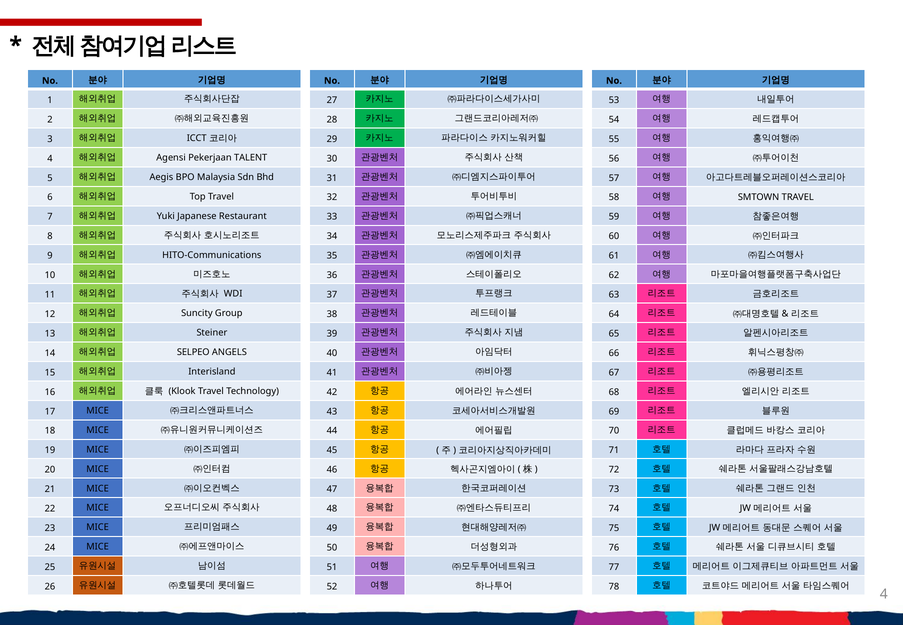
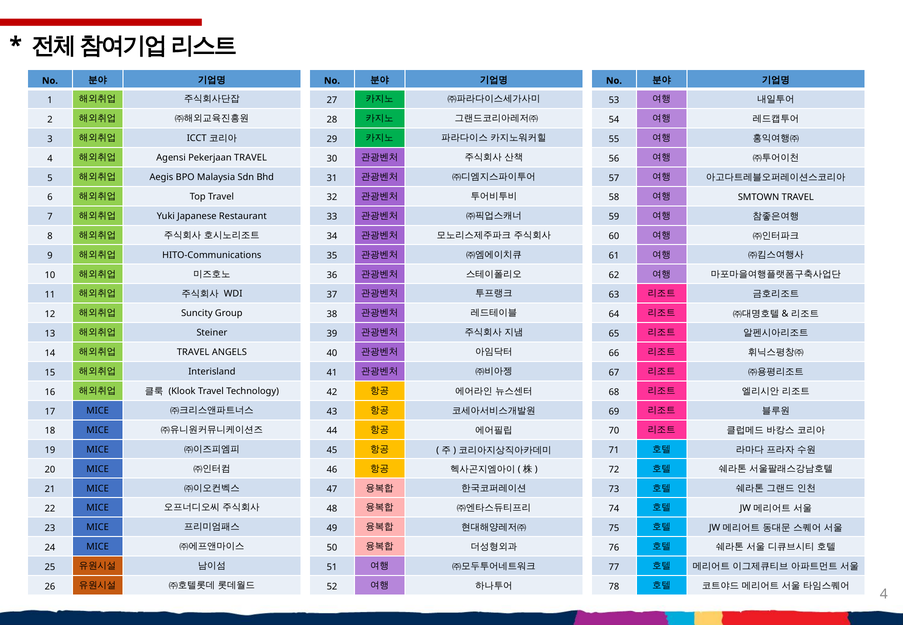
Pekerjaan TALENT: TALENT -> TRAVEL
SELPEO at (193, 352): SELPEO -> TRAVEL
